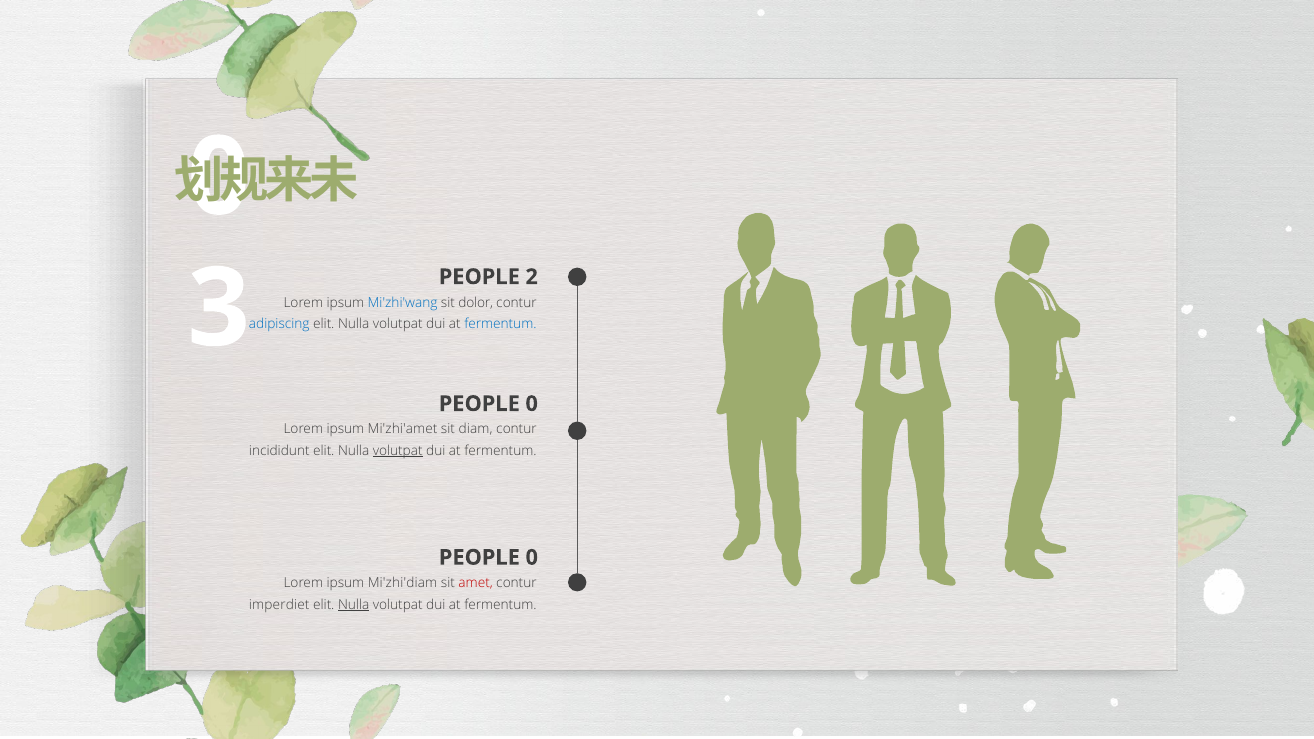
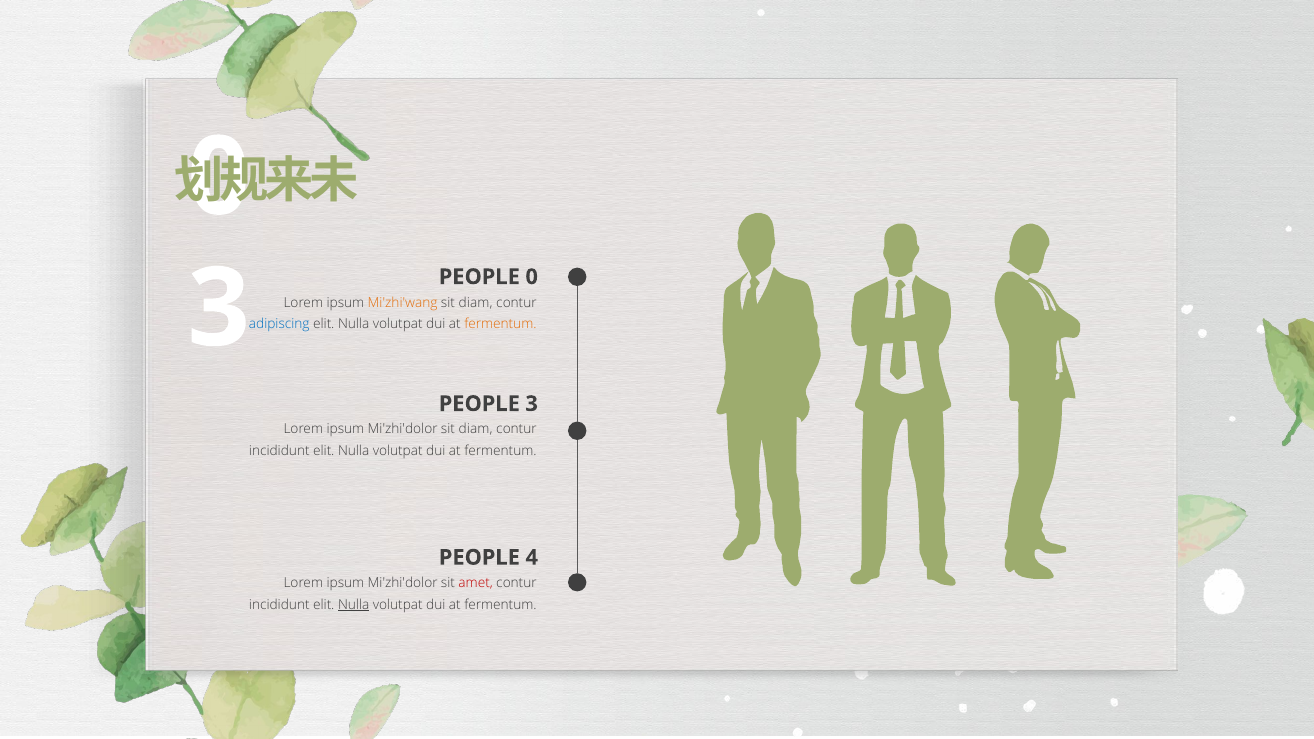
PEOPLE 2: 2 -> 0
Mi'zhi'wang colour: blue -> orange
dolor at (476, 303): dolor -> diam
fermentum at (500, 324) colour: blue -> orange
0 at (532, 404): 0 -> 3
Mi'zhi'amet at (403, 429): Mi'zhi'amet -> Mi'zhi'dolor
volutpat at (398, 451) underline: present -> none
0 at (532, 558): 0 -> 4
Mi'zhi'diam at (403, 583): Mi'zhi'diam -> Mi'zhi'dolor
imperdiet at (279, 605): imperdiet -> incididunt
